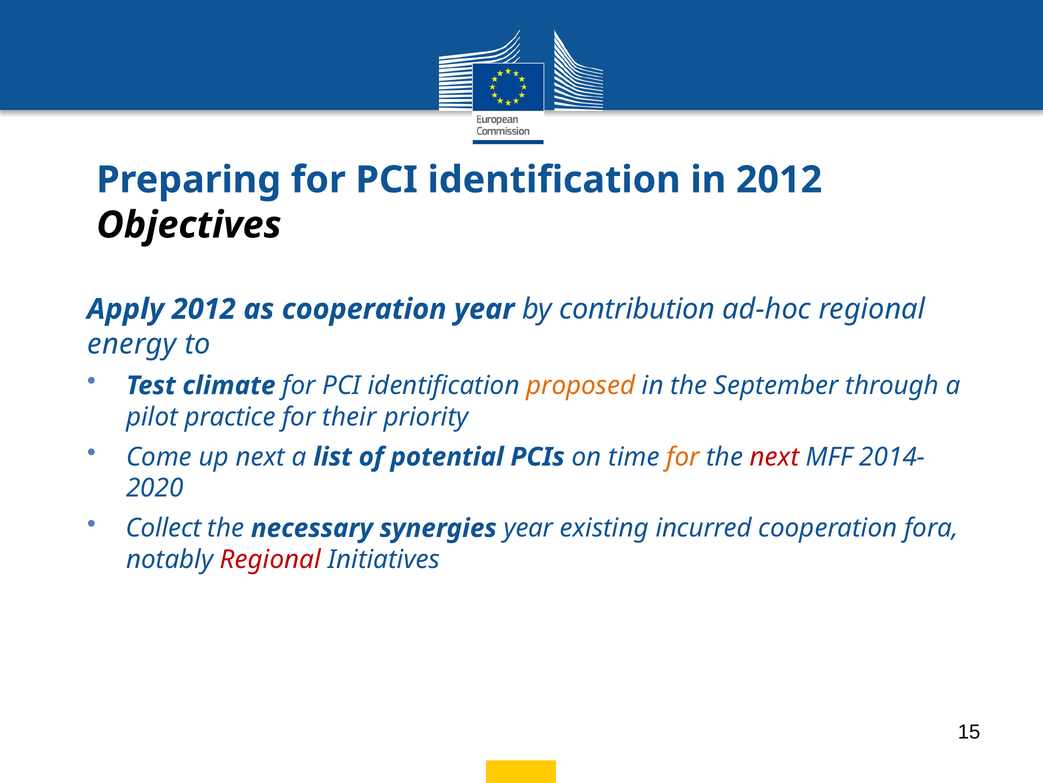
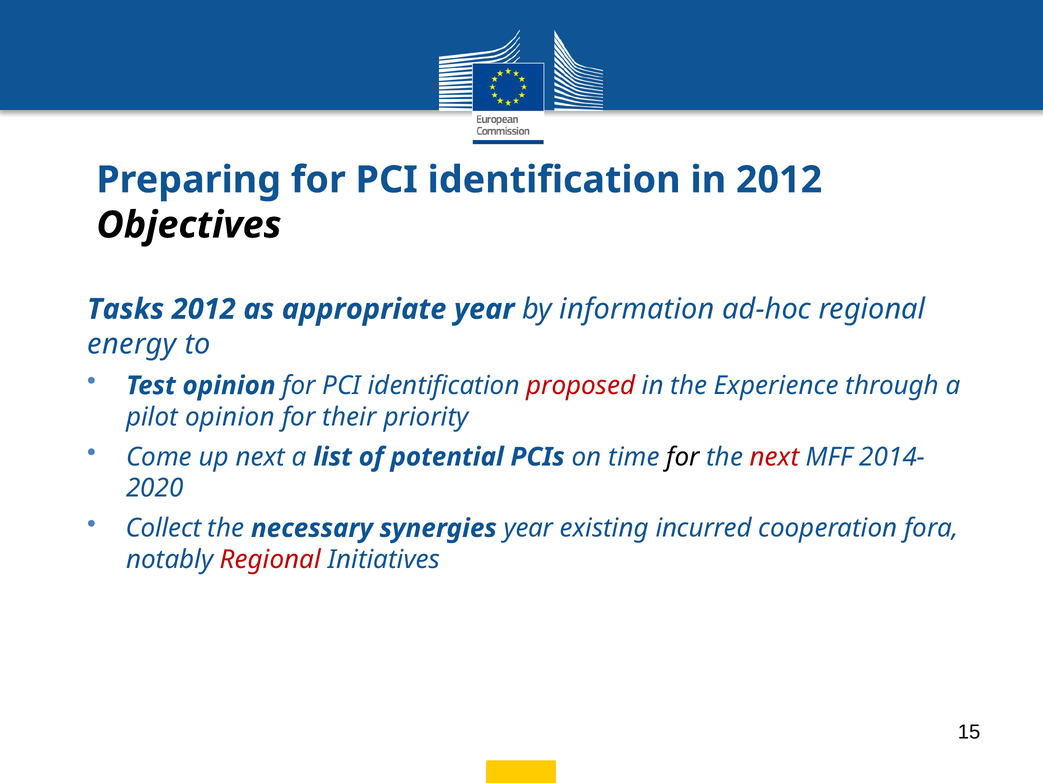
Apply: Apply -> Tasks
as cooperation: cooperation -> appropriate
contribution: contribution -> information
Test climate: climate -> opinion
proposed colour: orange -> red
September: September -> Experience
pilot practice: practice -> opinion
for at (683, 457) colour: orange -> black
